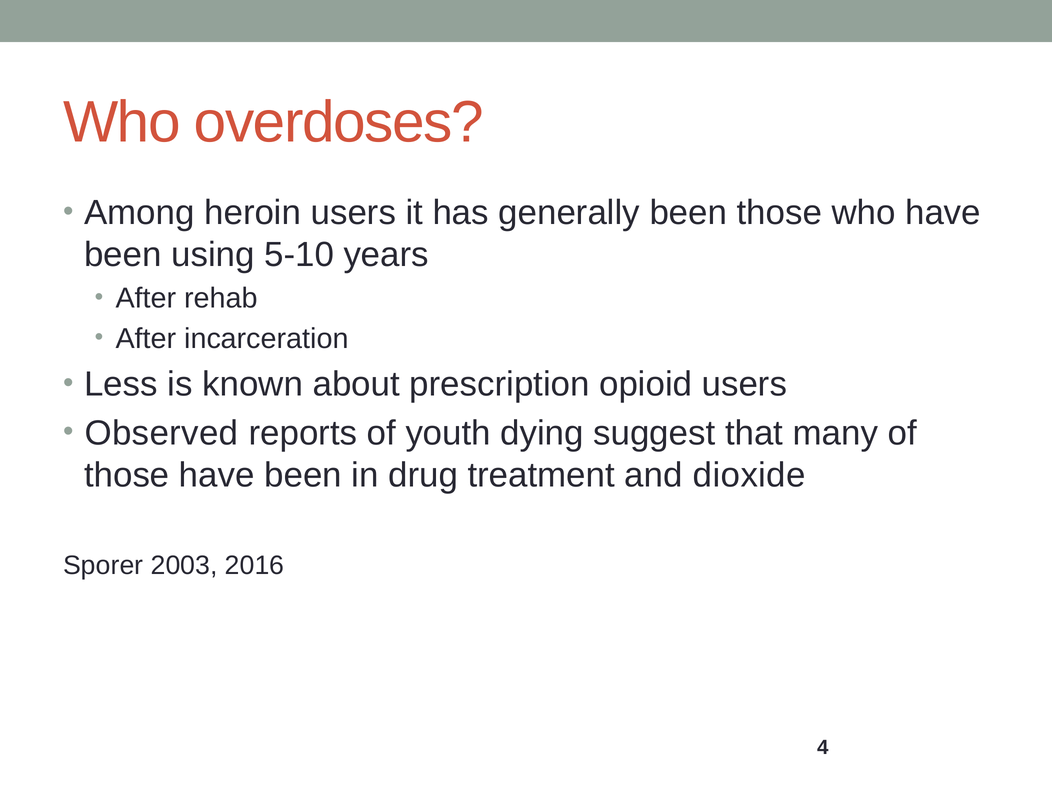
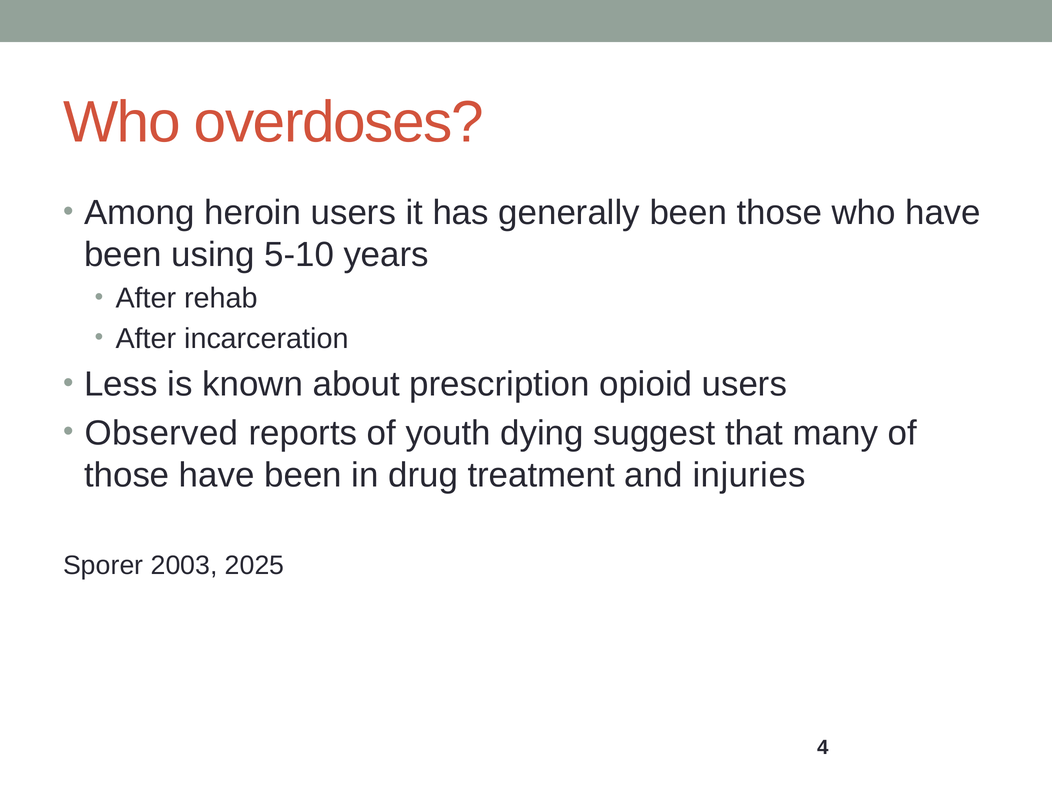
dioxide: dioxide -> injuries
2016: 2016 -> 2025
